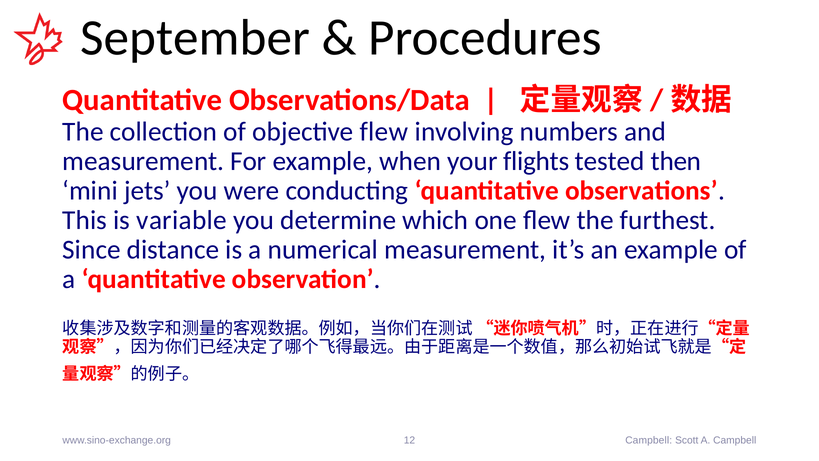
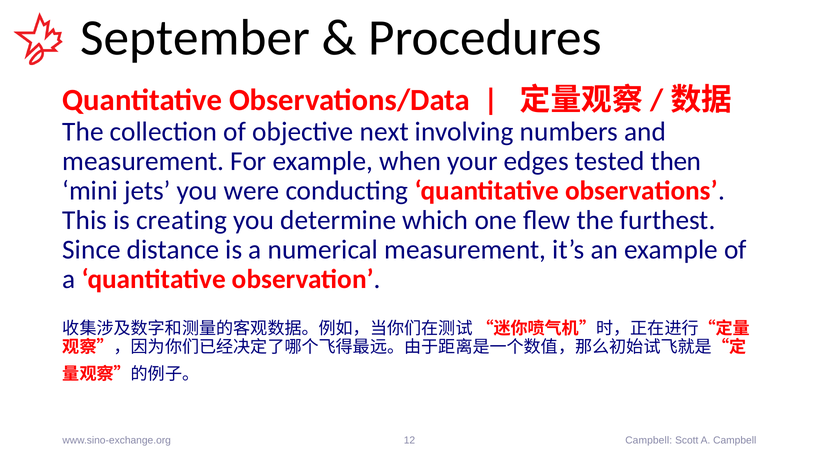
objective flew: flew -> next
flights: flights -> edges
variable: variable -> creating
